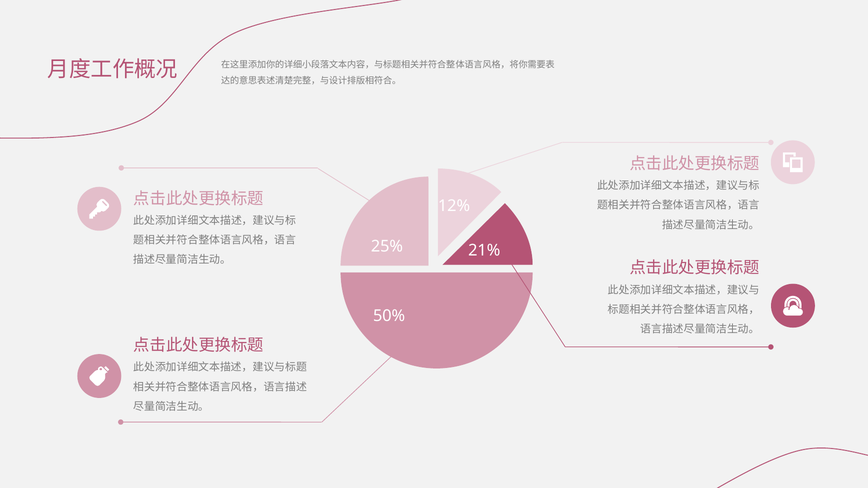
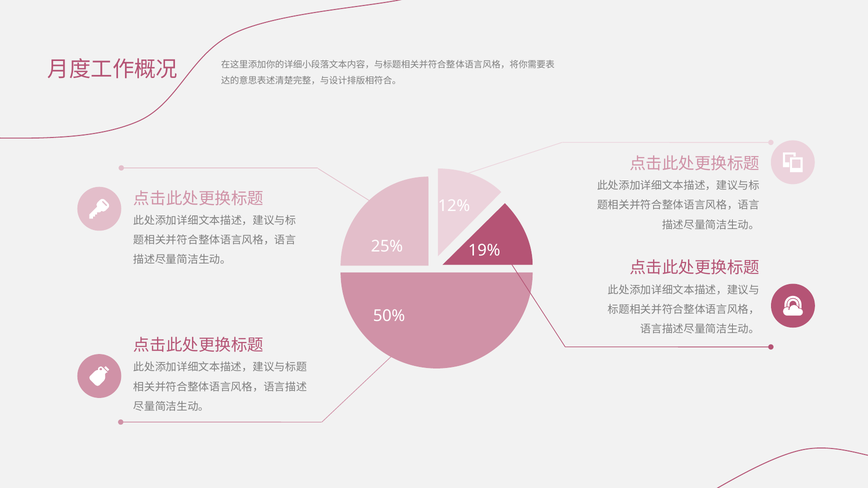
21%: 21% -> 19%
